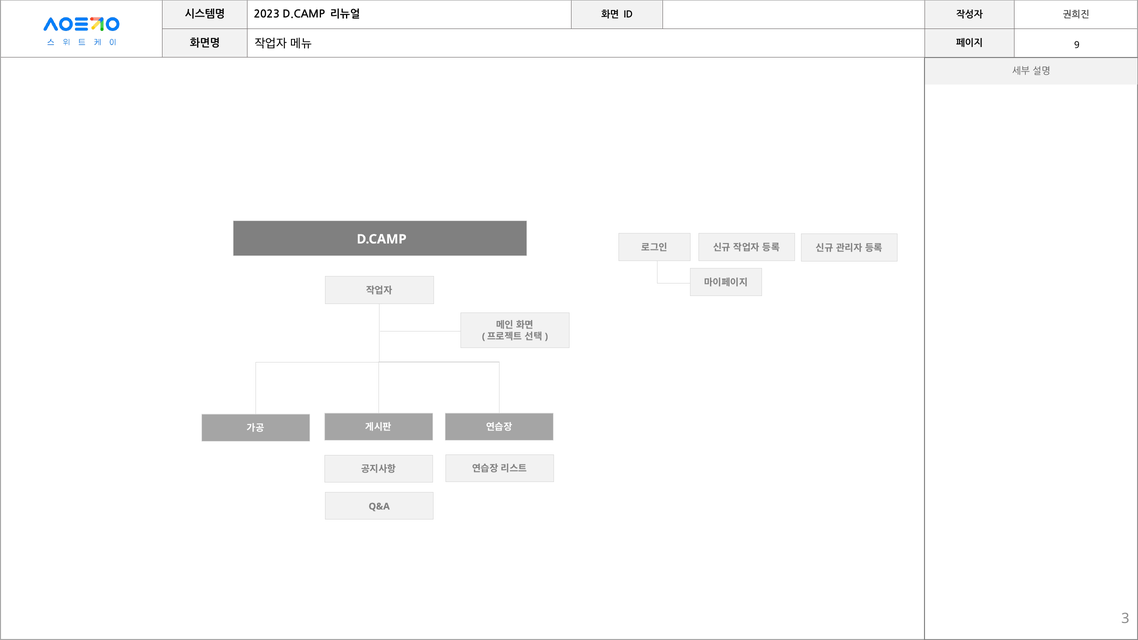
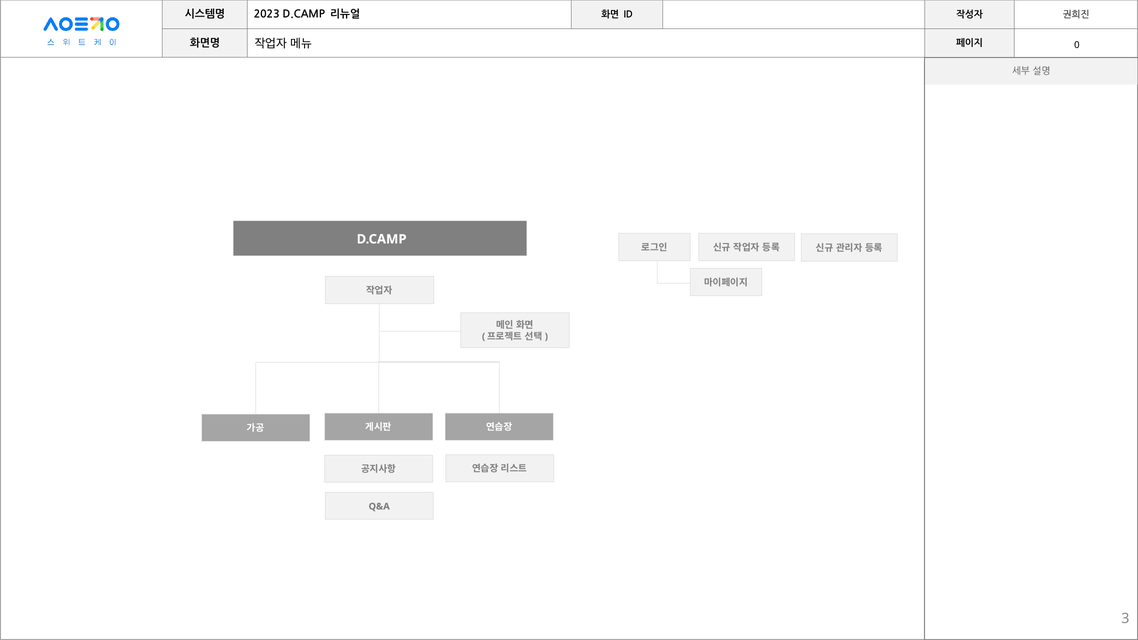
9: 9 -> 0
